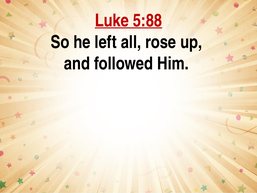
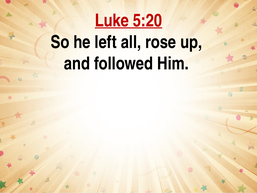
5:88: 5:88 -> 5:20
